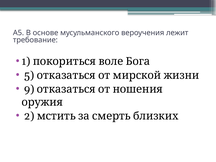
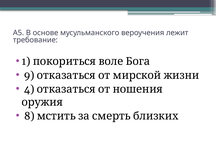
5: 5 -> 9
9: 9 -> 4
2: 2 -> 8
